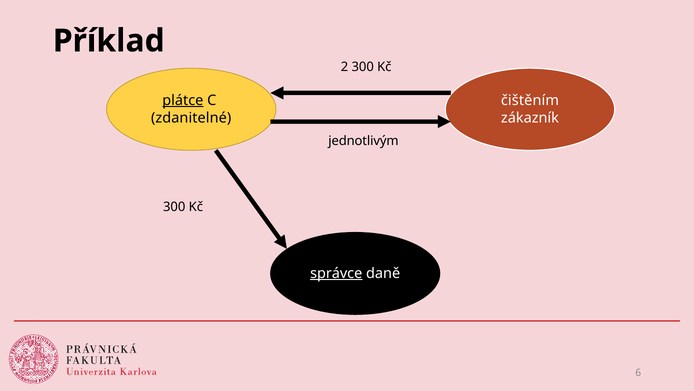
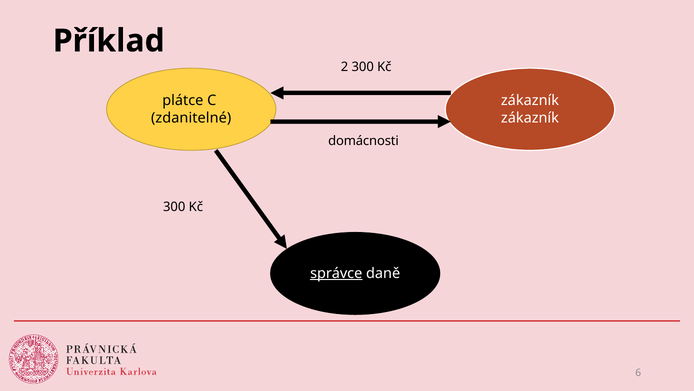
plátce underline: present -> none
čištěním at (530, 100): čištěním -> zákazník
jednotlivým: jednotlivým -> domácnosti
